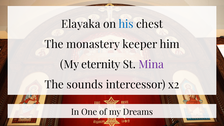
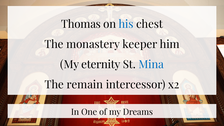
Elayaka: Elayaka -> Thomas
Mina colour: purple -> blue
sounds: sounds -> remain
